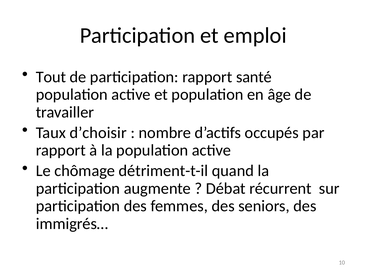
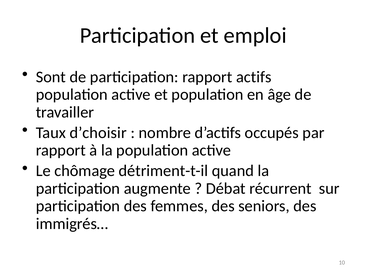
Tout: Tout -> Sont
santé: santé -> actifs
